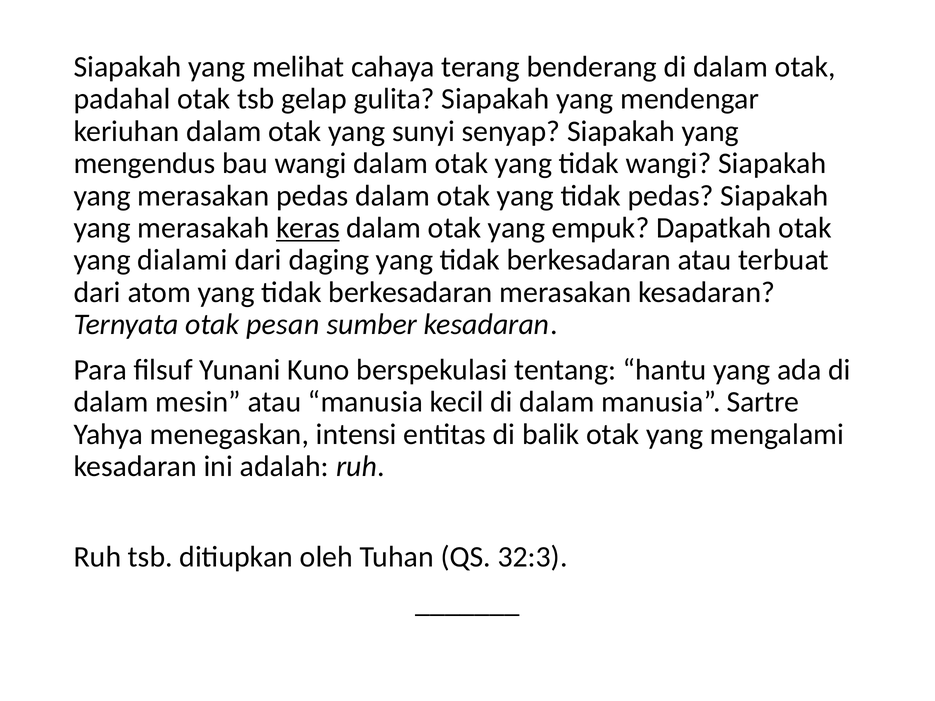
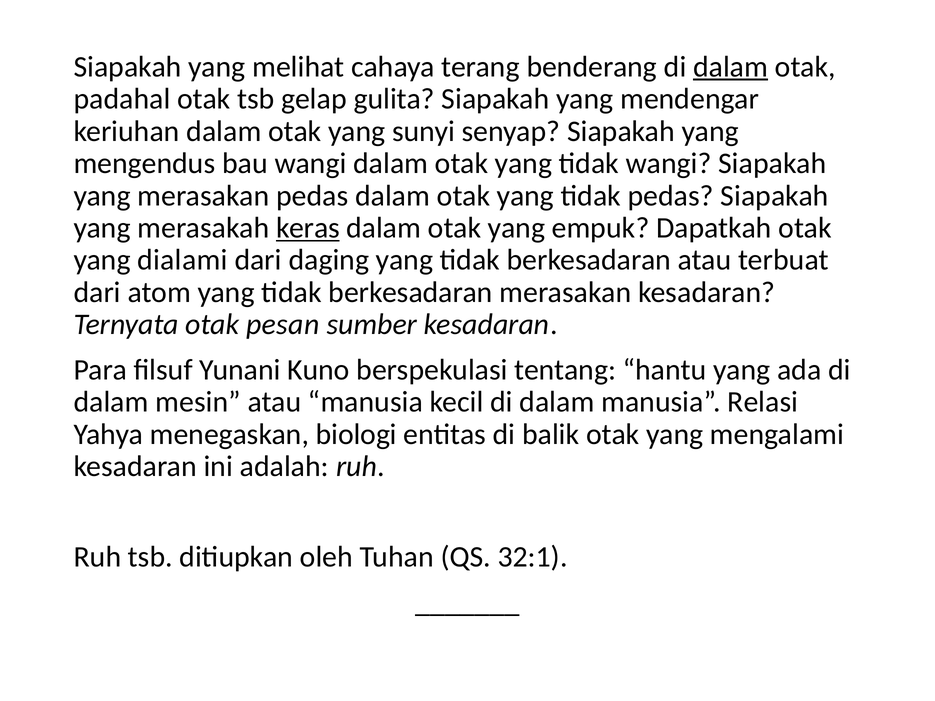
dalam at (731, 67) underline: none -> present
Sartre: Sartre -> Relasi
intensi: intensi -> biologi
32:3: 32:3 -> 32:1
